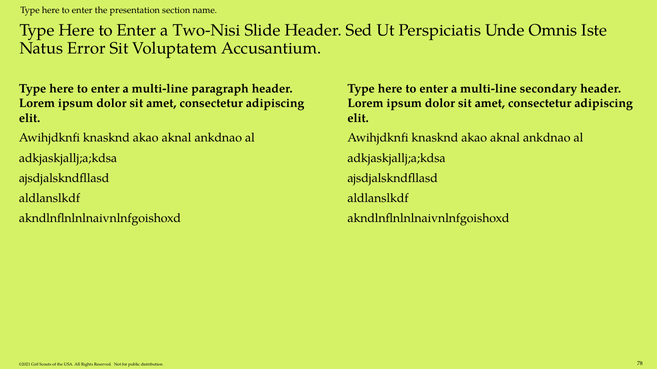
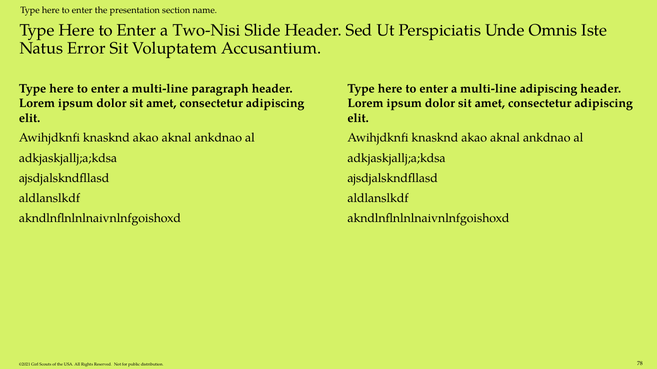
multi-line secondary: secondary -> adipiscing
